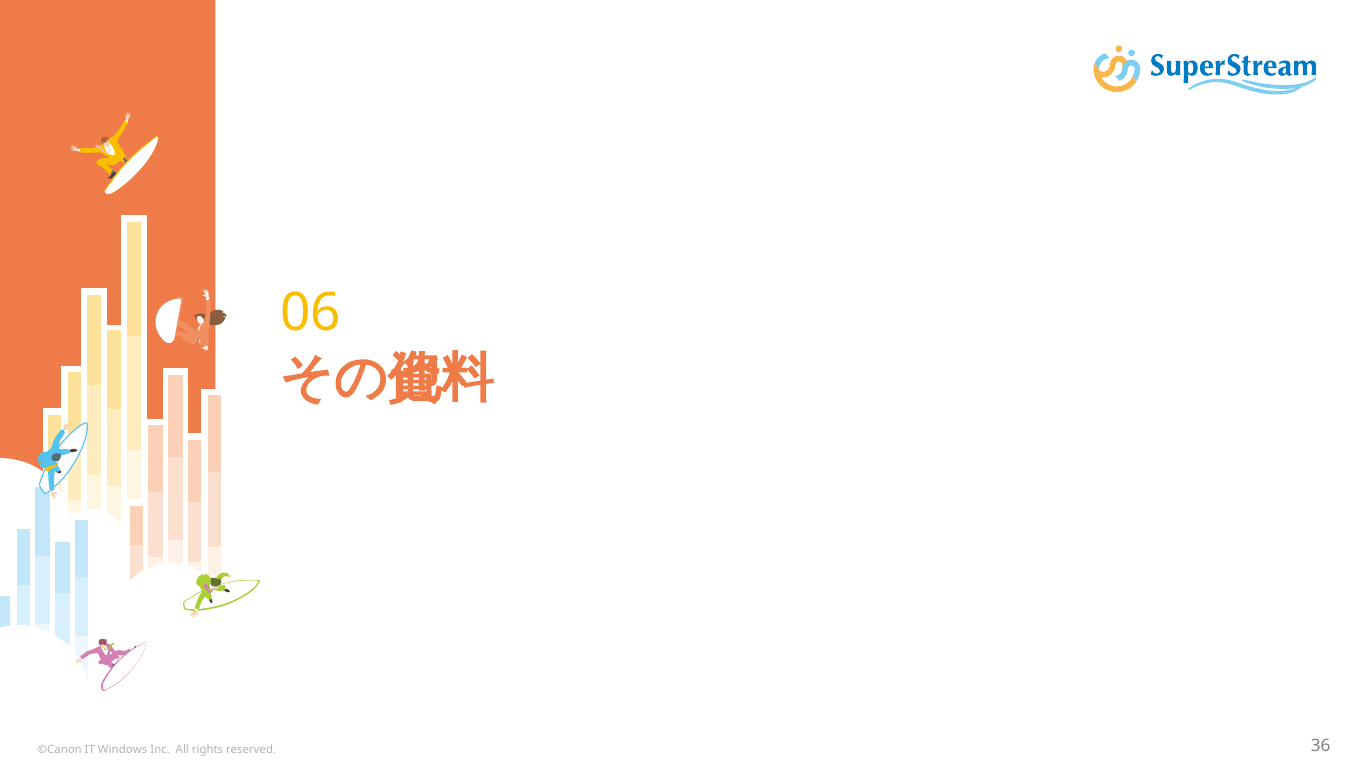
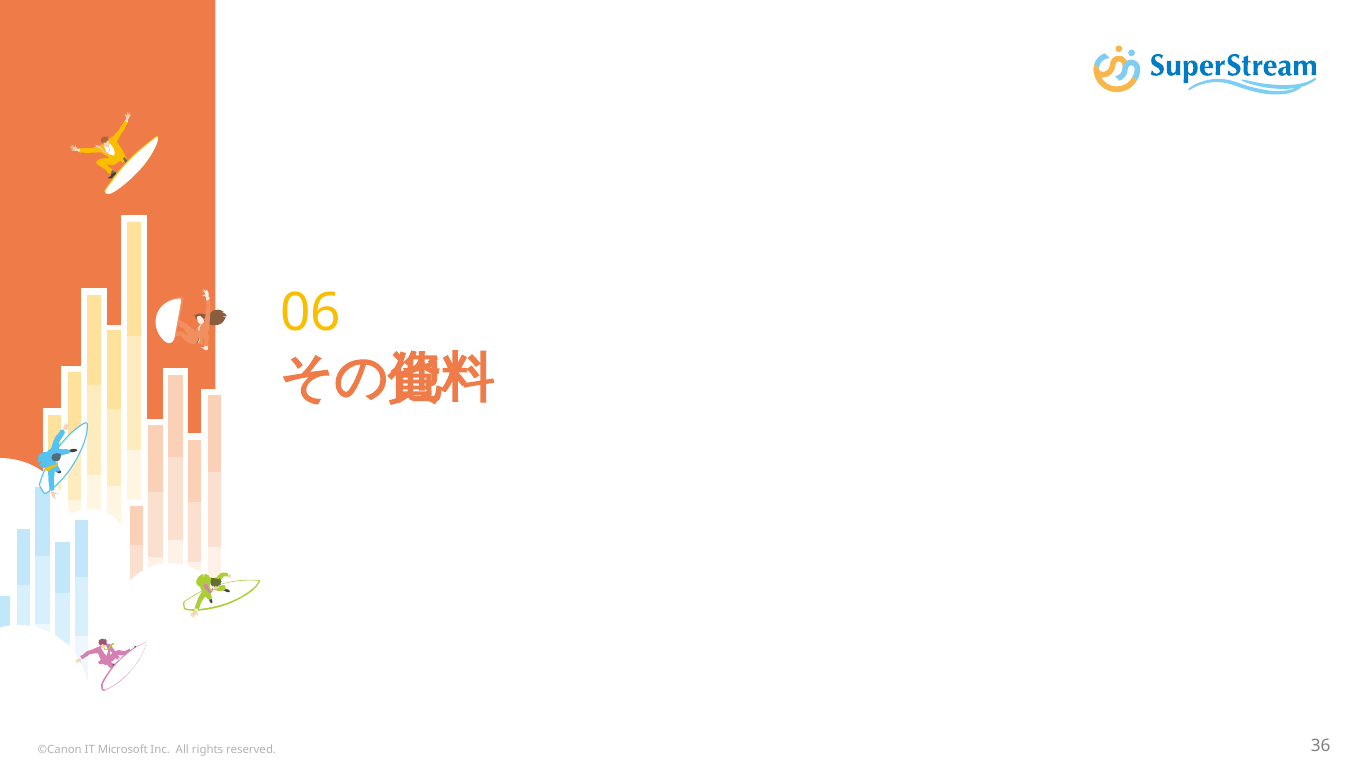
Windows: Windows -> Microsoft
